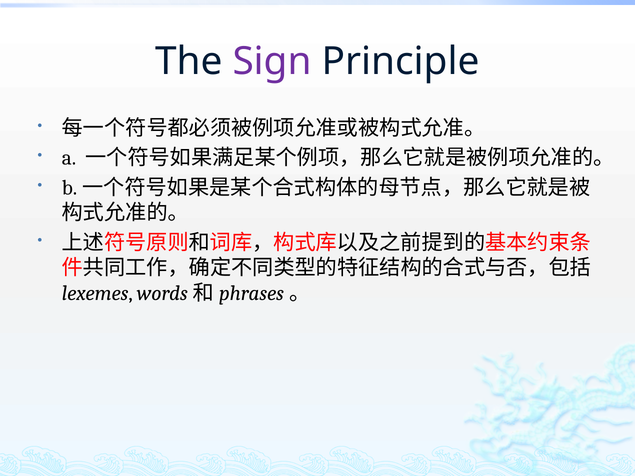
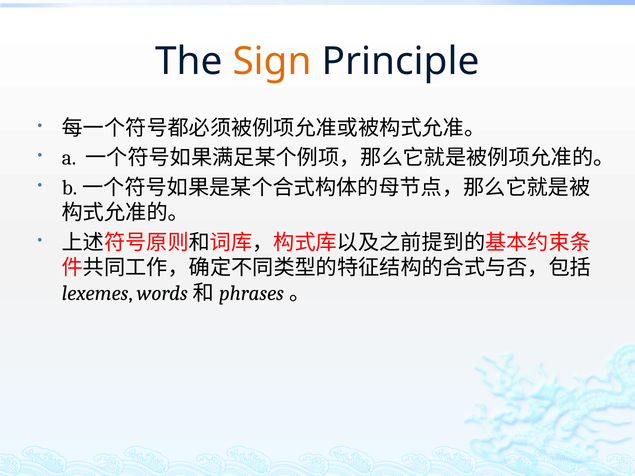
Sign colour: purple -> orange
